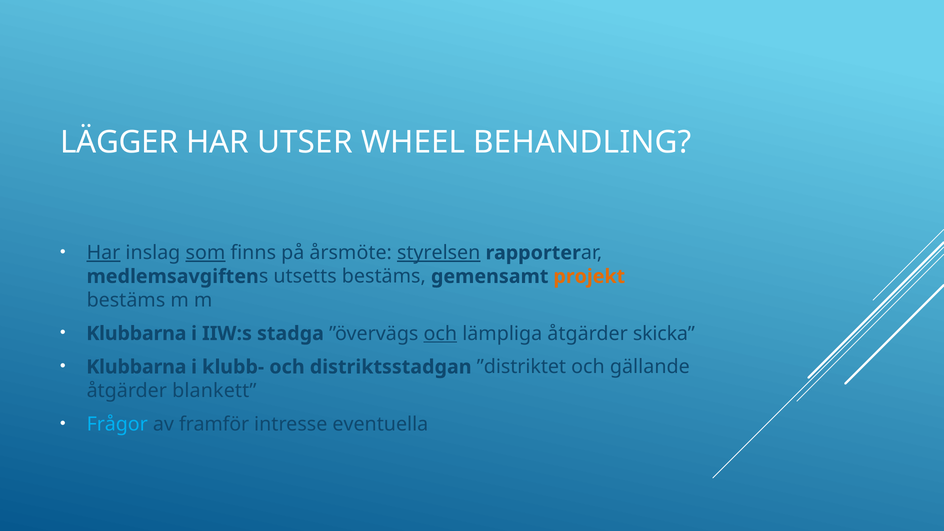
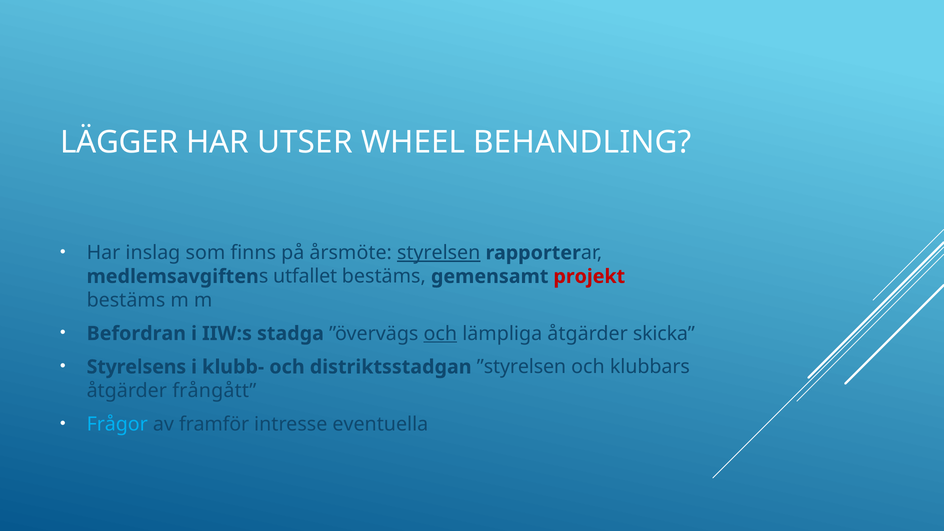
Har at (104, 253) underline: present -> none
som underline: present -> none
utsetts: utsetts -> utfallet
projekt colour: orange -> red
Klubbarna at (136, 334): Klubbarna -> Befordran
Klubbarna at (136, 367): Klubbarna -> Styrelsens
”distriktet: ”distriktet -> ”styrelsen
gällande: gällande -> klubbars
blankett: blankett -> frångått
